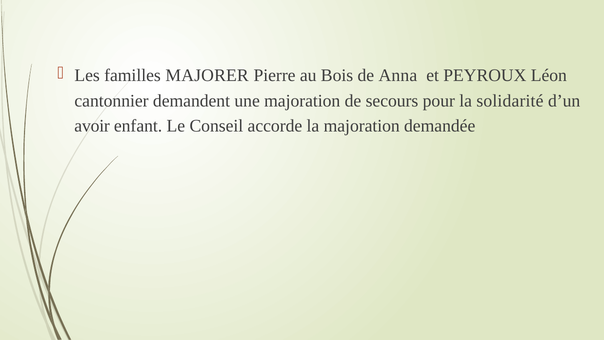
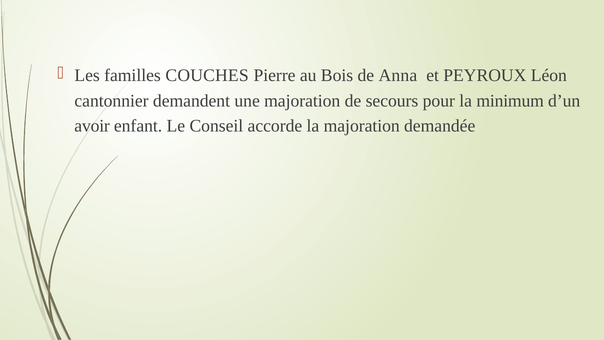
MAJORER: MAJORER -> COUCHES
solidarité: solidarité -> minimum
